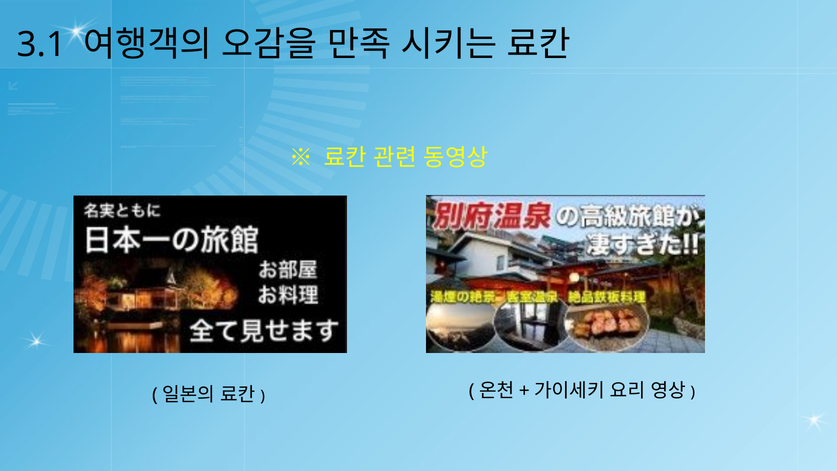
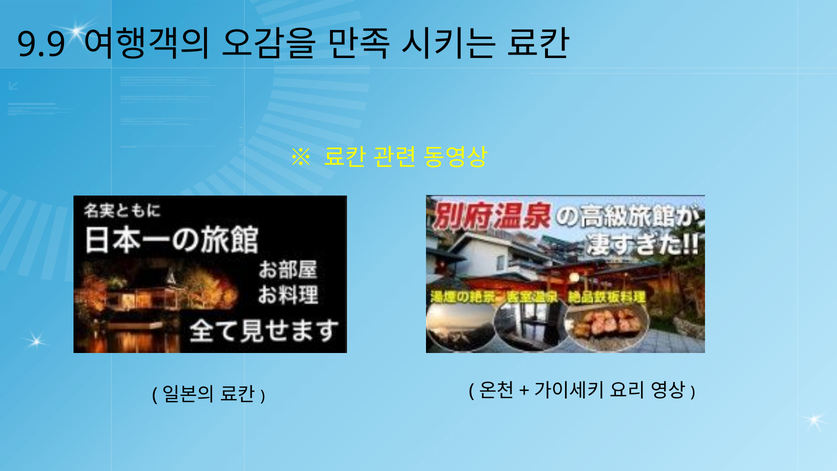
3.1: 3.1 -> 9.9
